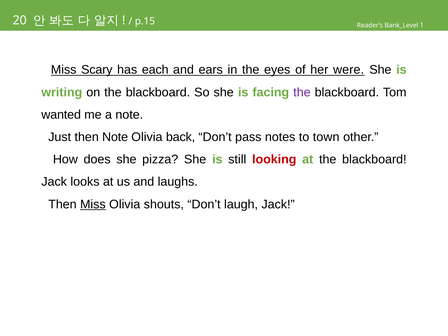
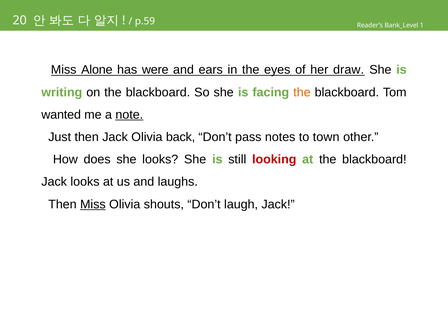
p.15: p.15 -> p.59
Scary: Scary -> Alone
each: each -> were
were: were -> draw
the at (302, 92) colour: purple -> orange
note at (129, 115) underline: none -> present
then Note: Note -> Jack
she pizza: pizza -> looks
